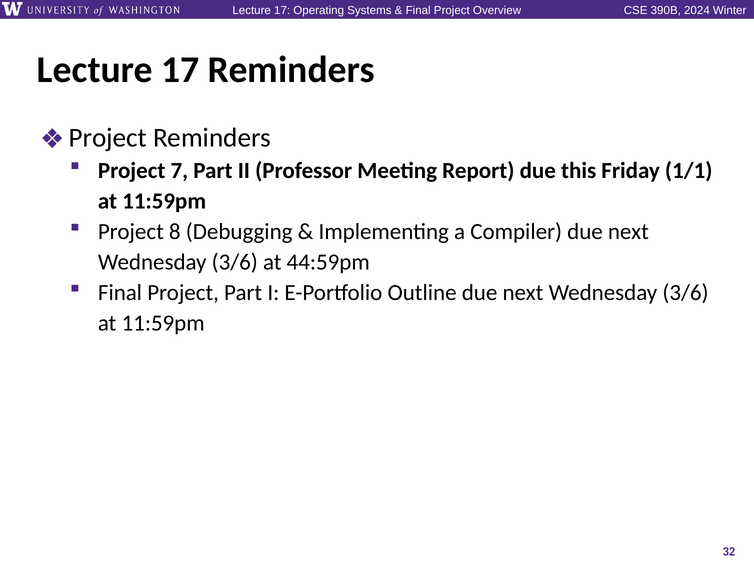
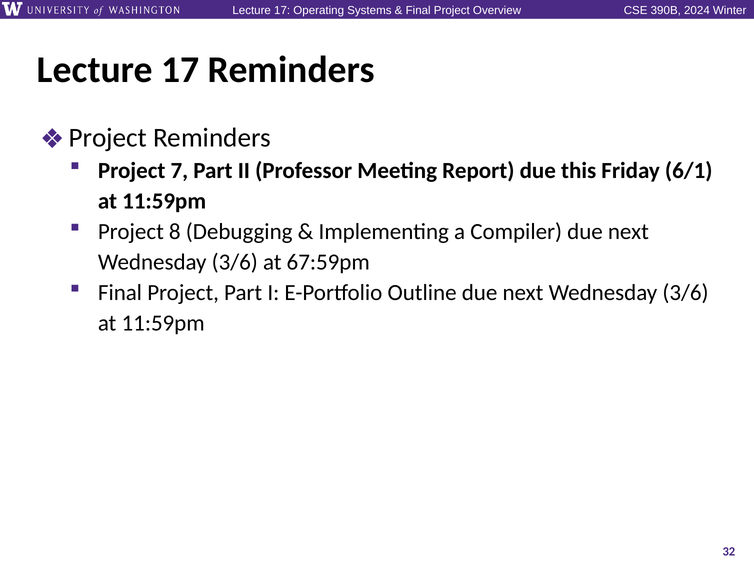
1/1: 1/1 -> 6/1
44:59pm: 44:59pm -> 67:59pm
